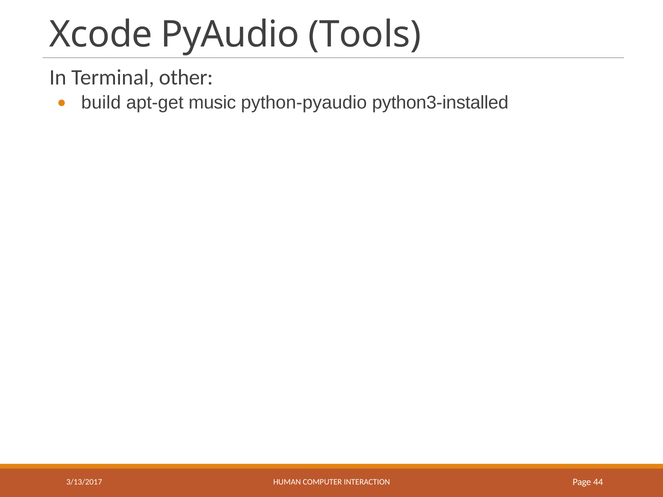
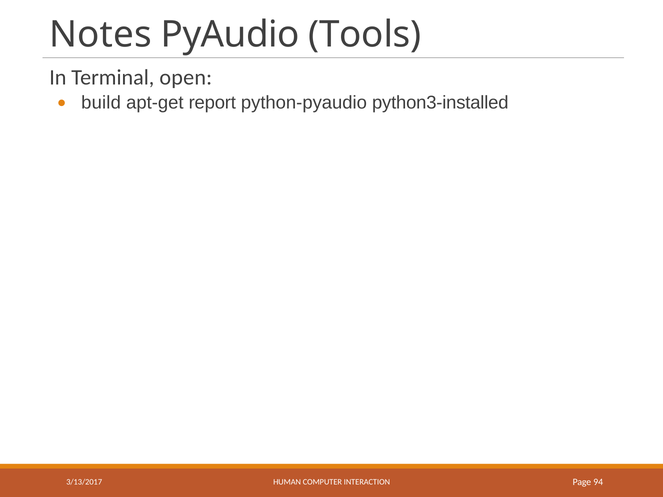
Xcode: Xcode -> Notes
other: other -> open
music: music -> report
44: 44 -> 94
